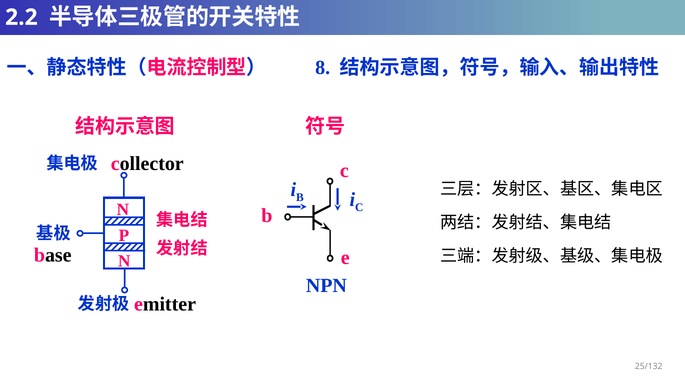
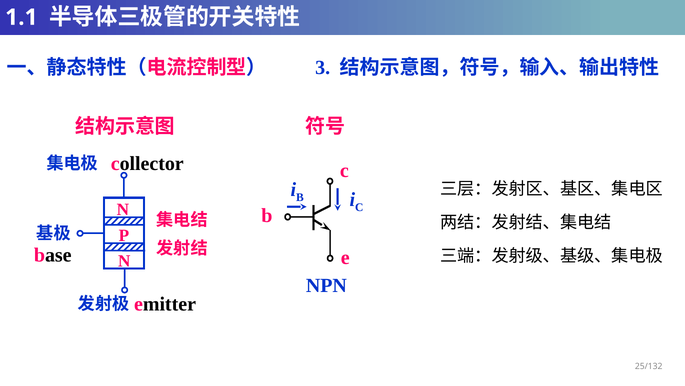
2.2: 2.2 -> 1.1
8: 8 -> 3
